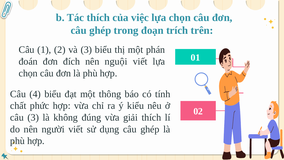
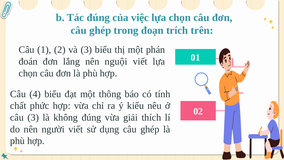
Tác thích: thích -> đúng
đích: đích -> lắng
